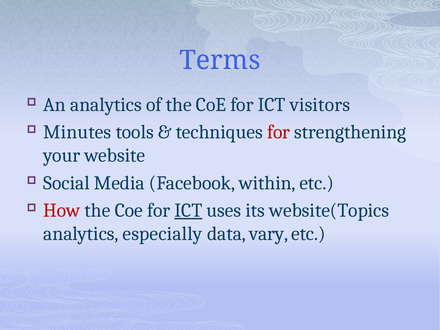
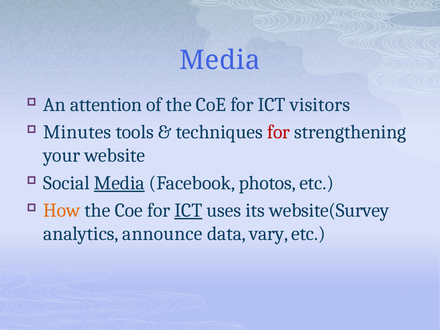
Terms at (220, 60): Terms -> Media
An analytics: analytics -> attention
Media at (119, 183) underline: none -> present
within: within -> photos
How colour: red -> orange
website(Topics: website(Topics -> website(Survey
especially: especially -> announce
